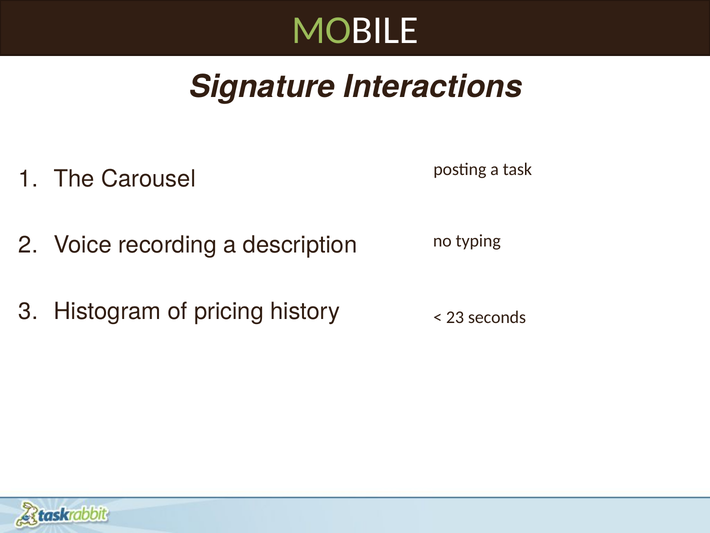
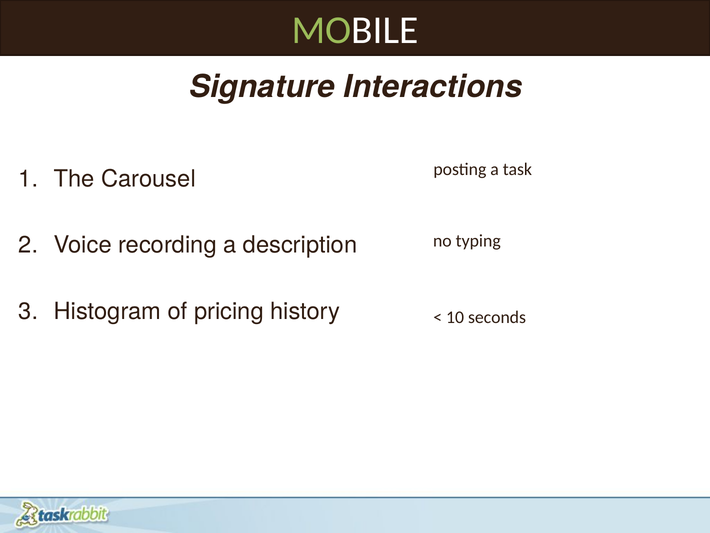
23: 23 -> 10
